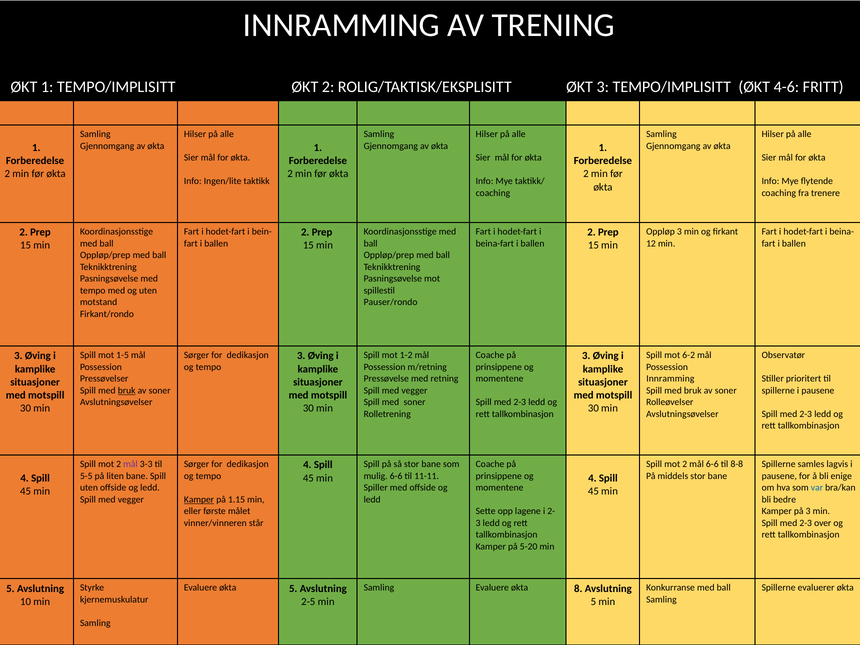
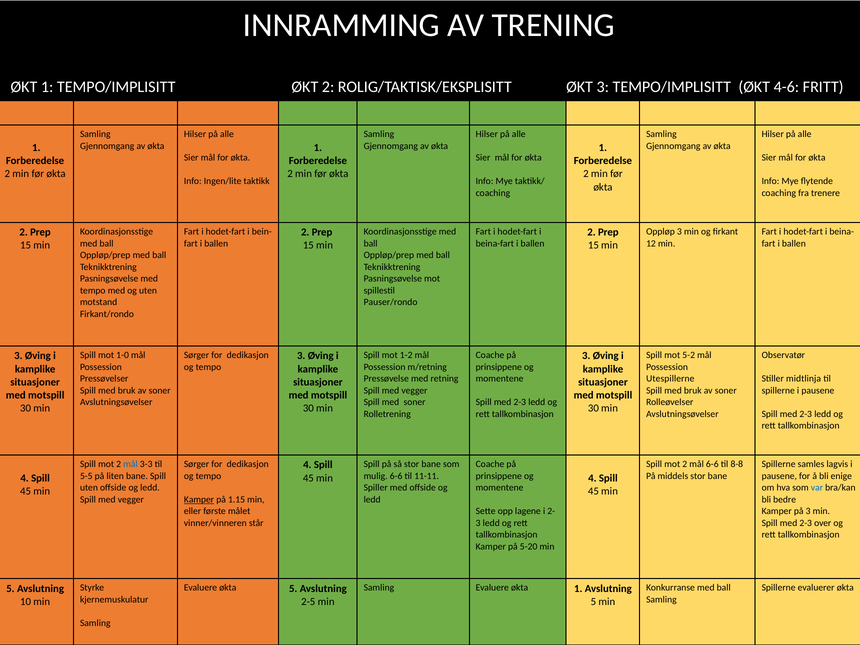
1-5: 1-5 -> 1-0
6-2: 6-2 -> 5-2
Innramming at (670, 379): Innramming -> Utespillerne
prioritert: prioritert -> midtlinja
bruk at (127, 391) underline: present -> none
mål at (130, 464) colour: purple -> blue
økta 8: 8 -> 1
